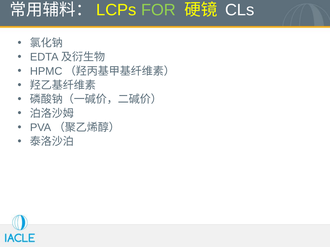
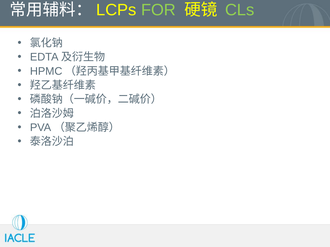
CLs colour: white -> light green
